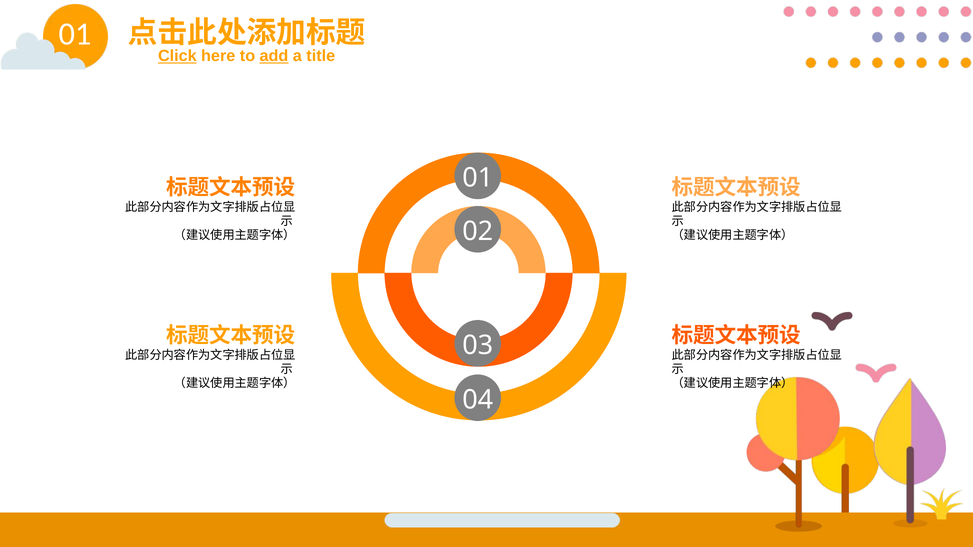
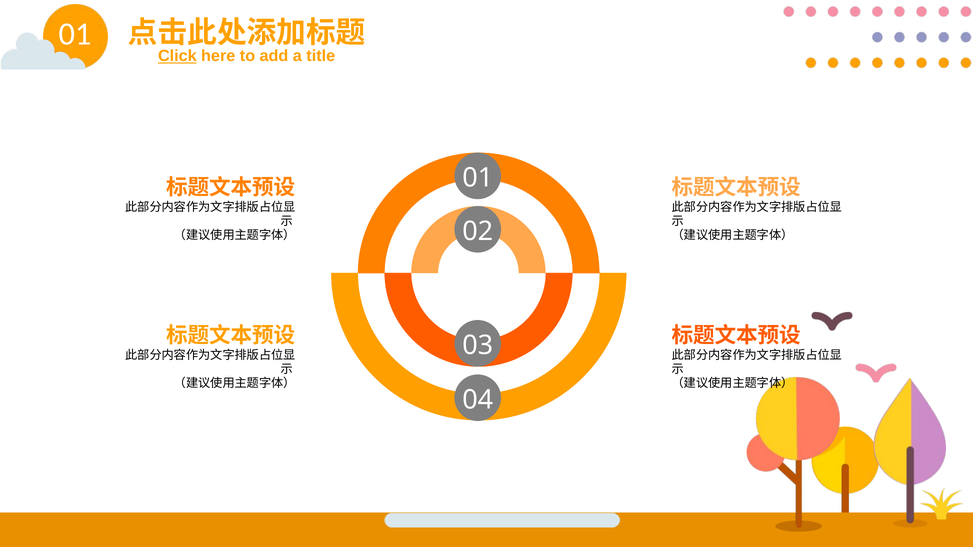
add underline: present -> none
